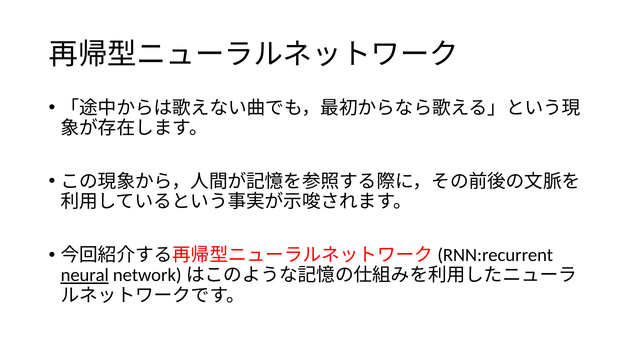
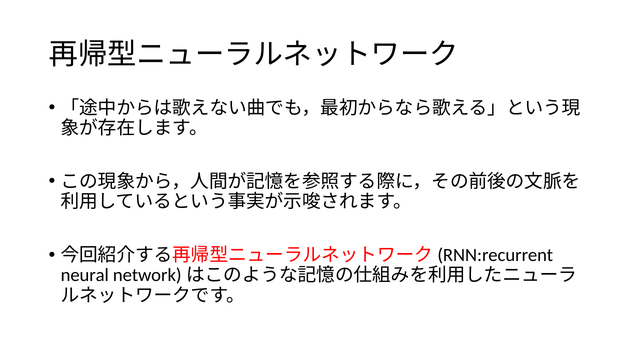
neural underline: present -> none
